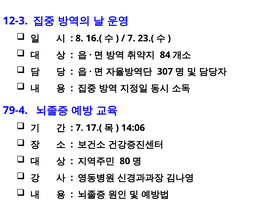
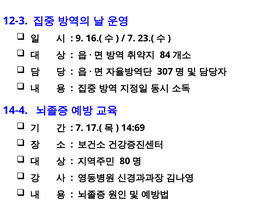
8: 8 -> 9
79-4: 79-4 -> 14-4
14:06: 14:06 -> 14:69
